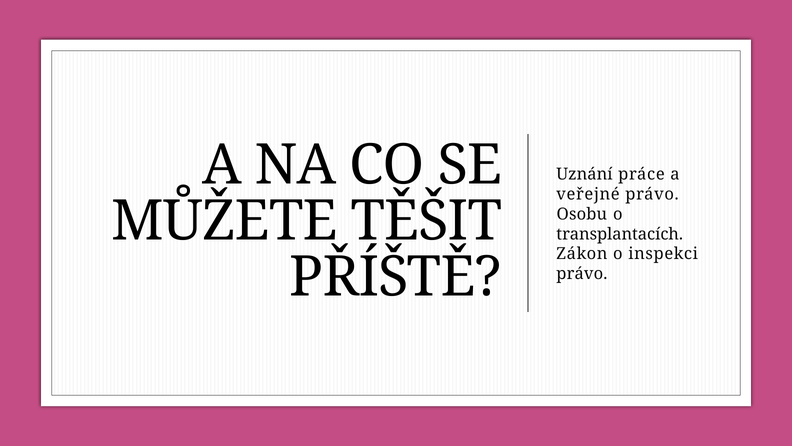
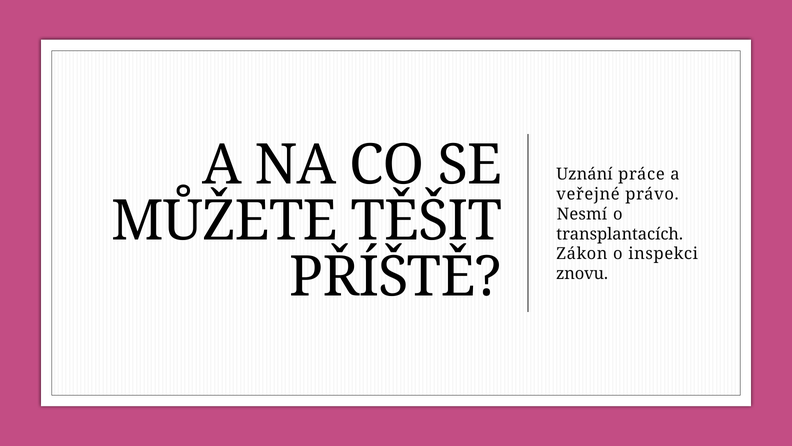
Osobu: Osobu -> Nesmí
právo at (582, 273): právo -> znovu
